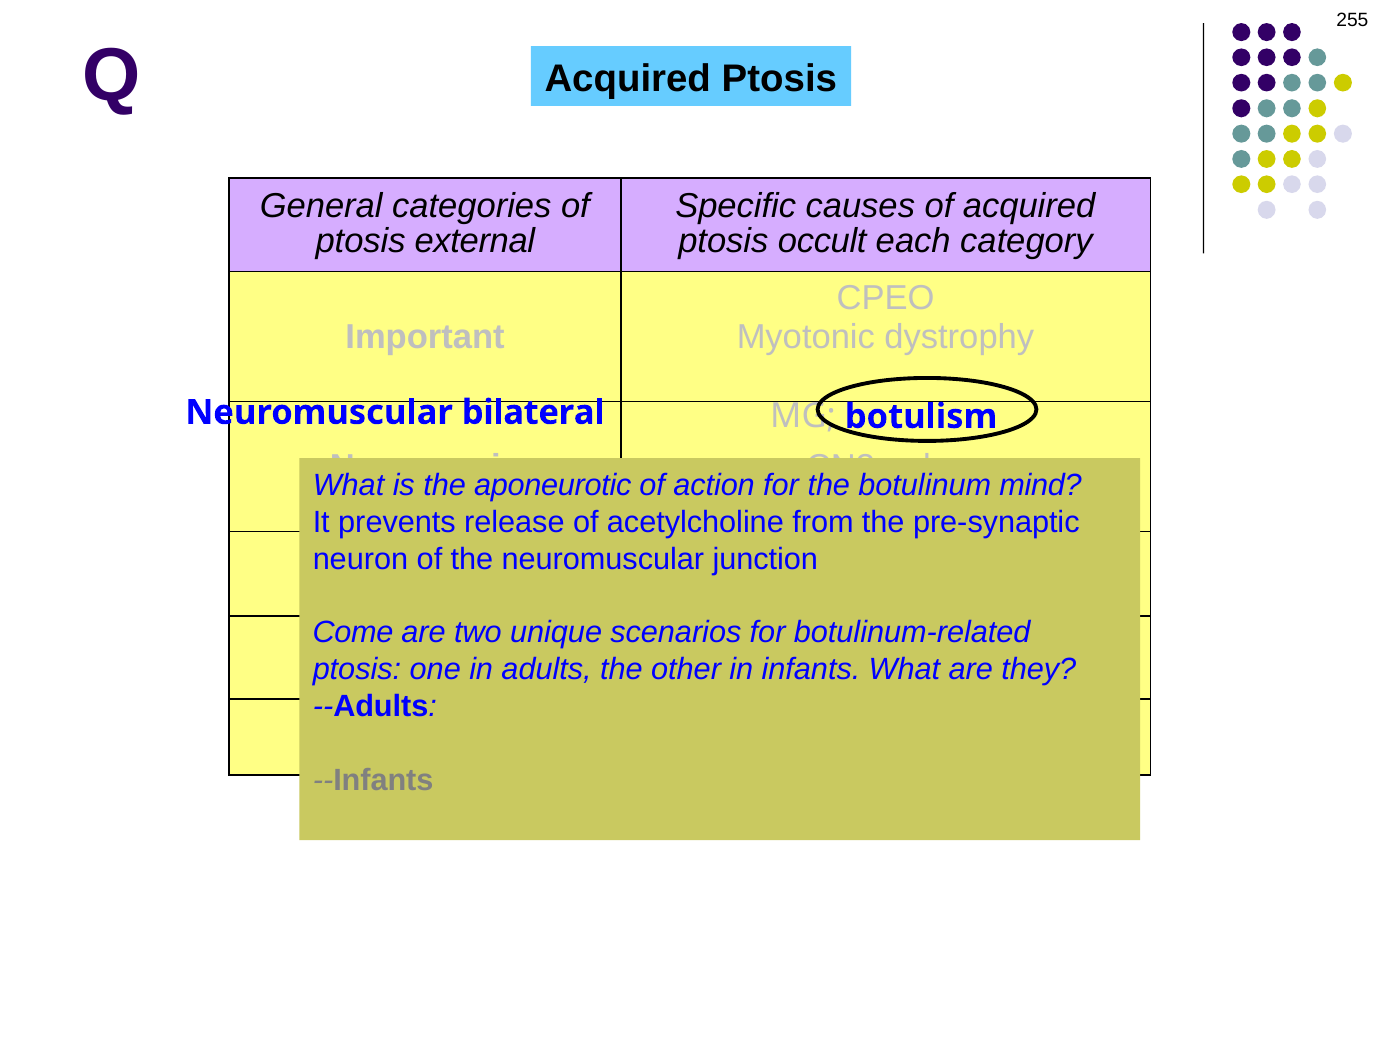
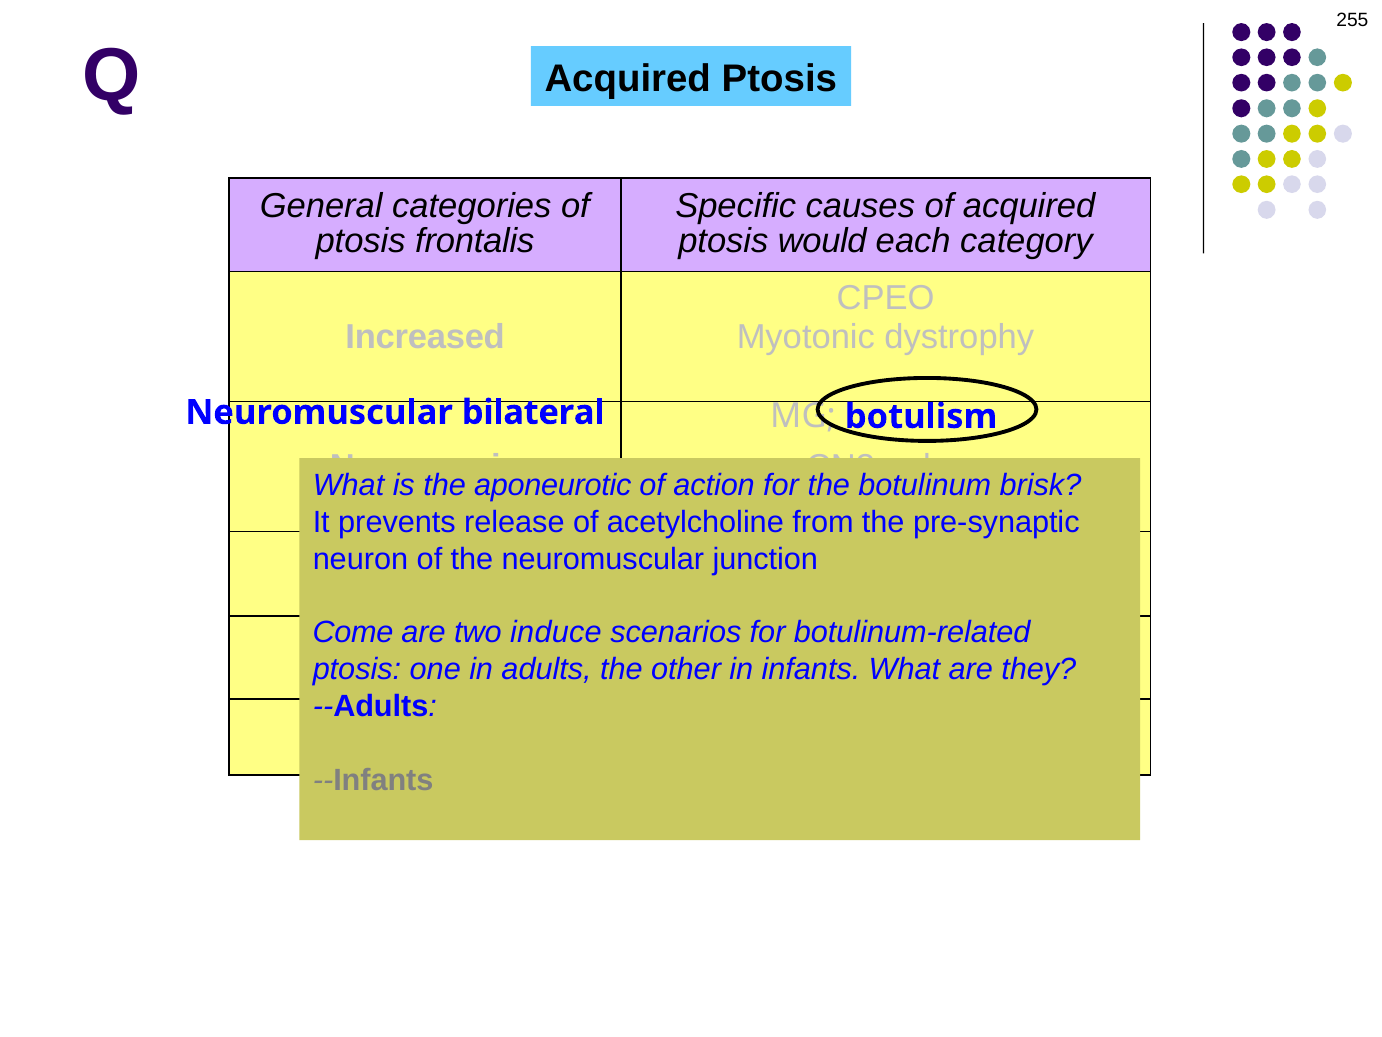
external: external -> frontalis
occult: occult -> would
Important: Important -> Increased
mind: mind -> brisk
unique: unique -> induce
